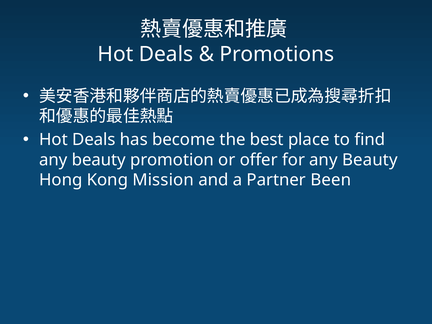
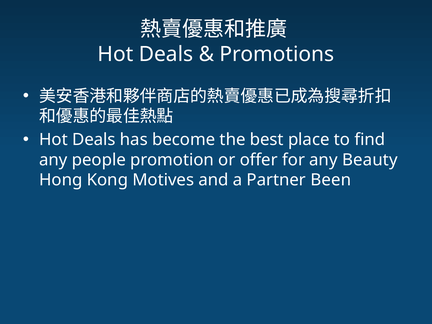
beauty at (99, 160): beauty -> people
Mission: Mission -> Motives
